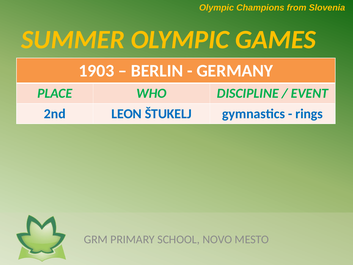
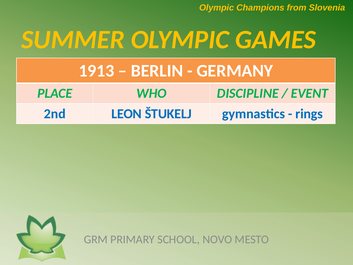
1903: 1903 -> 1913
